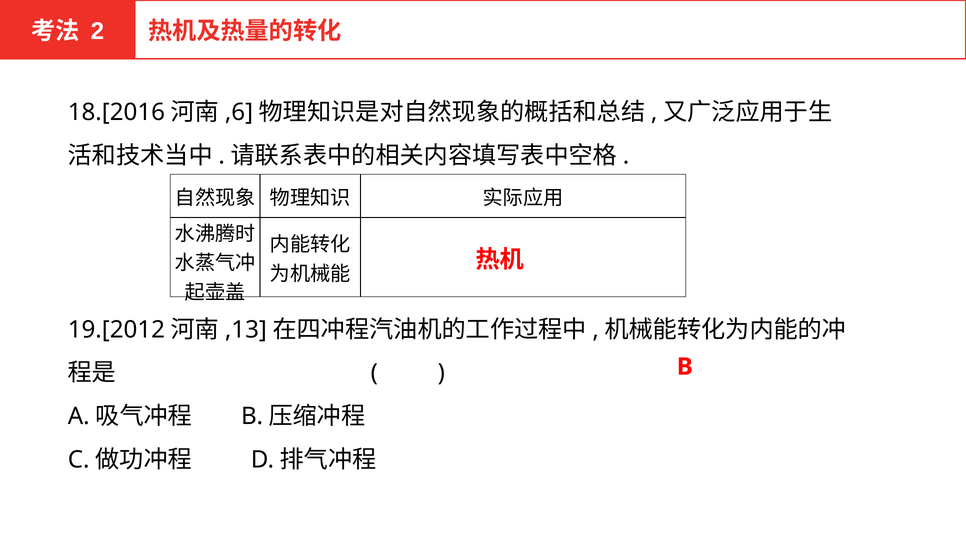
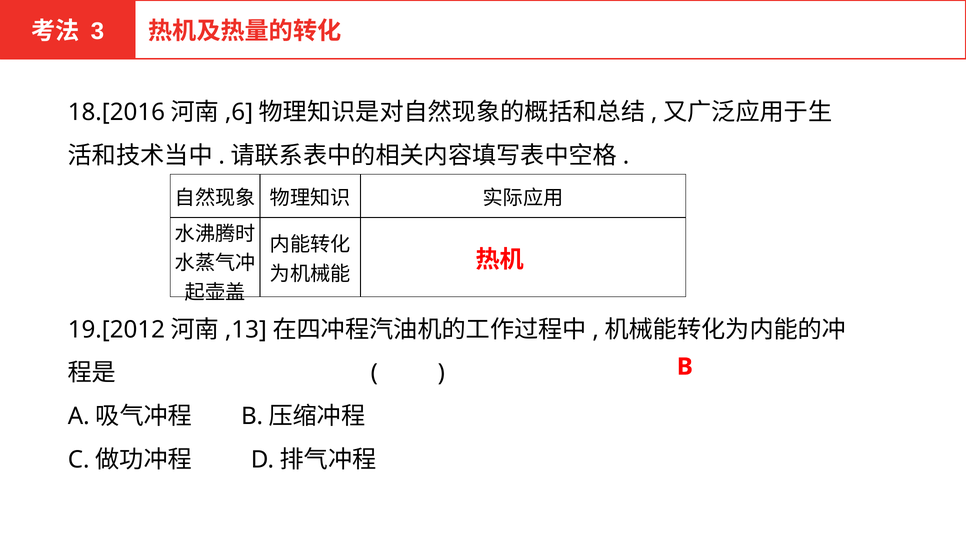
2: 2 -> 3
